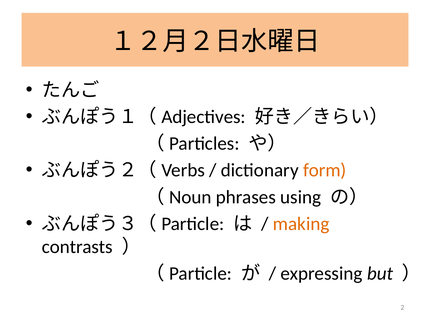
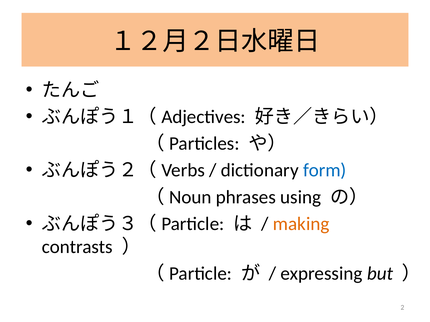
form colour: orange -> blue
